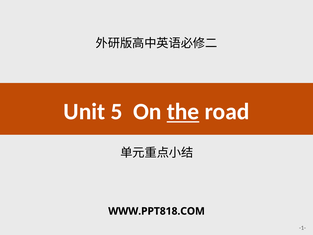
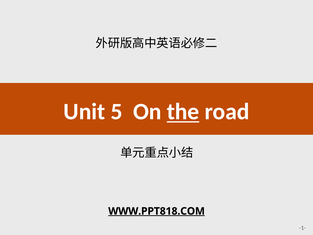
WWW.PPT818.COM underline: none -> present
